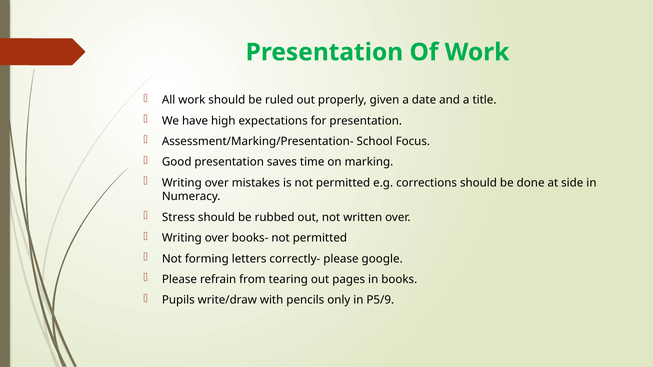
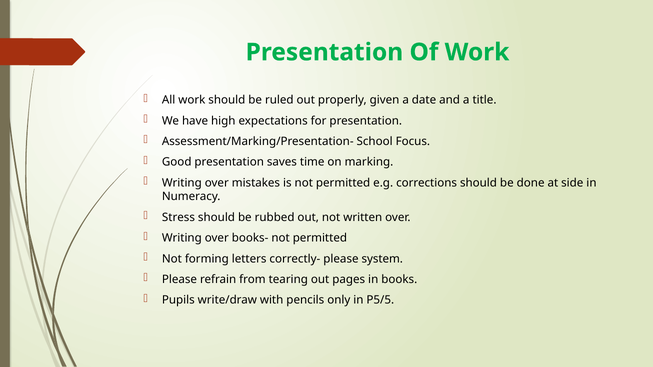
google: google -> system
P5/9: P5/9 -> P5/5
